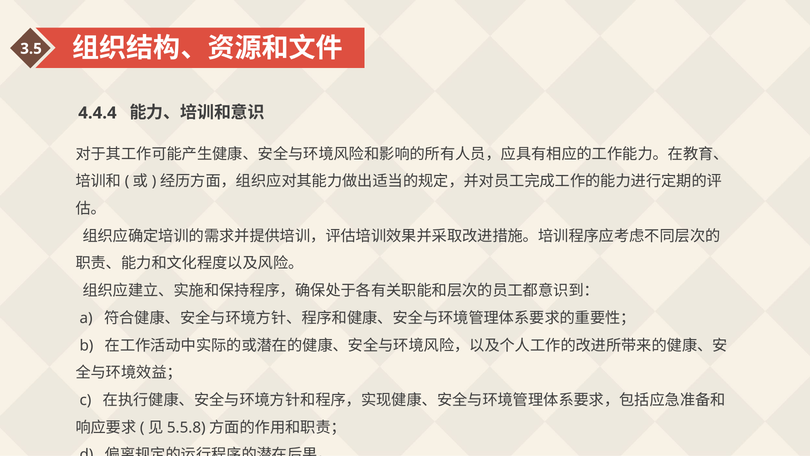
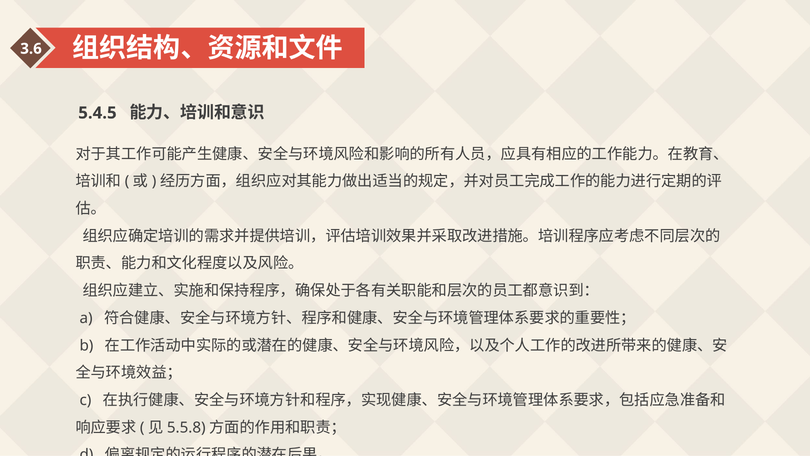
3.5: 3.5 -> 3.6
4.4.4: 4.4.4 -> 5.4.5
